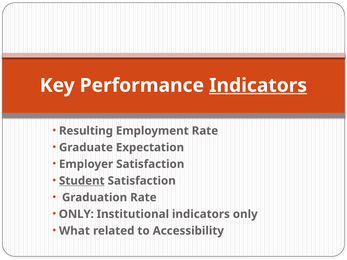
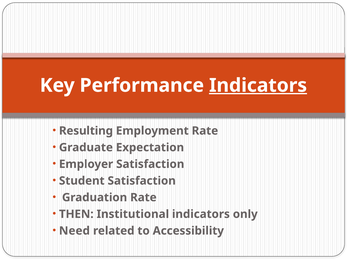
Student underline: present -> none
ONLY at (76, 214): ONLY -> THEN
What: What -> Need
